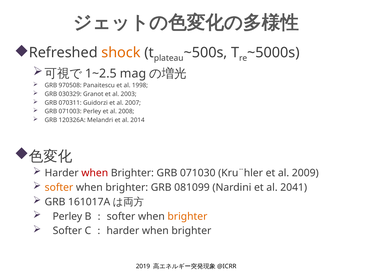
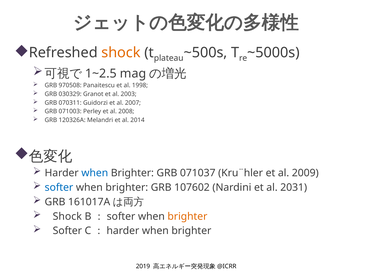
when at (95, 173) colour: red -> blue
071030: 071030 -> 071037
softer at (59, 187) colour: orange -> blue
081099: 081099 -> 107602
2041: 2041 -> 2031
Perley at (67, 216): Perley -> Shock
